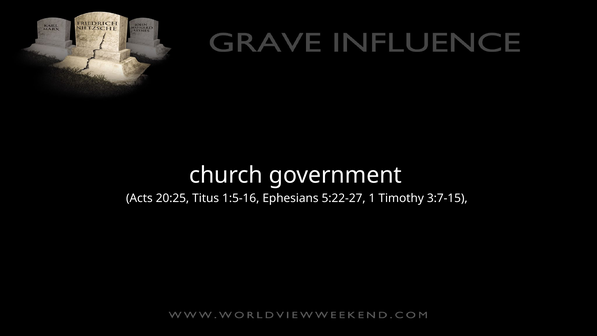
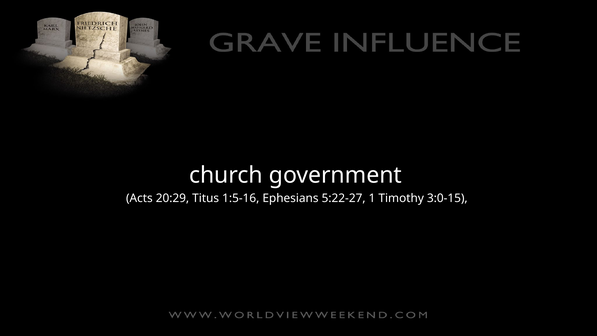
20:25: 20:25 -> 20:29
3:7-15: 3:7-15 -> 3:0-15
